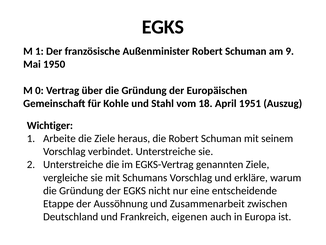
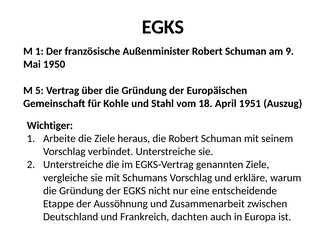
0: 0 -> 5
eigenen: eigenen -> dachten
